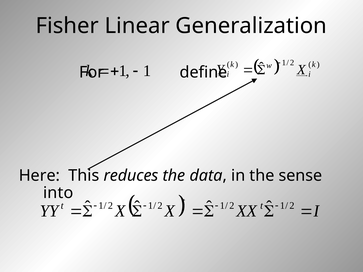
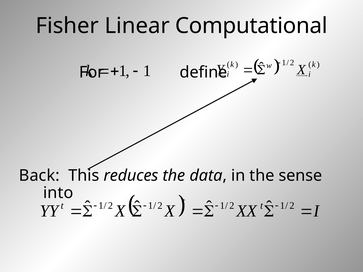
Generalization: Generalization -> Computational
Here: Here -> Back
